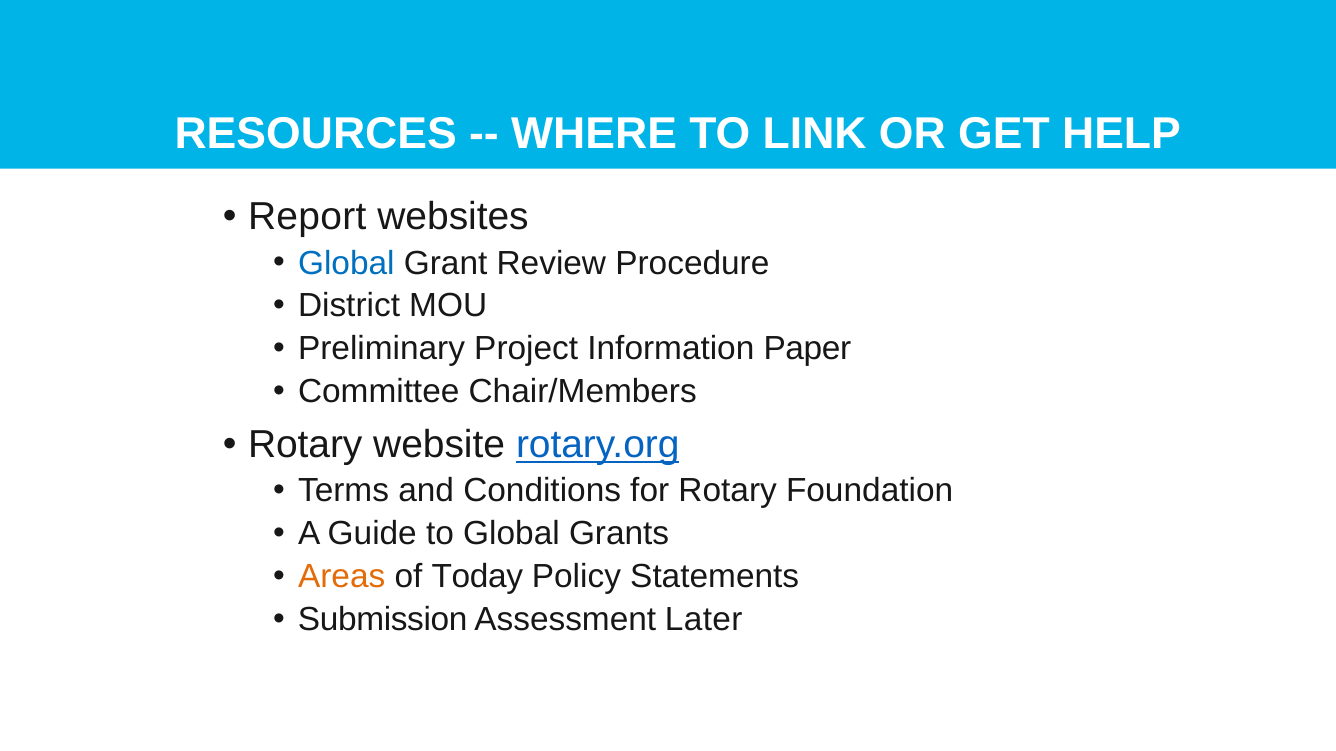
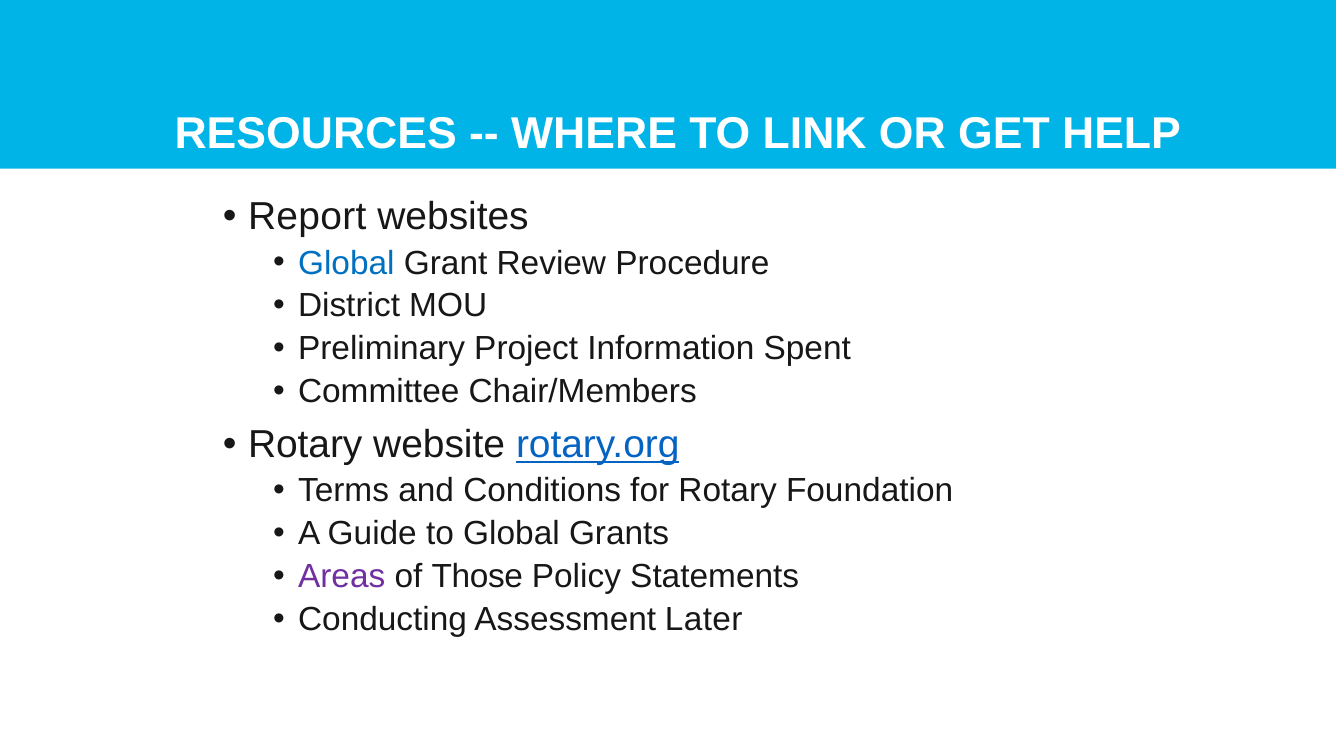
Paper: Paper -> Spent
Areas colour: orange -> purple
Today: Today -> Those
Submission: Submission -> Conducting
